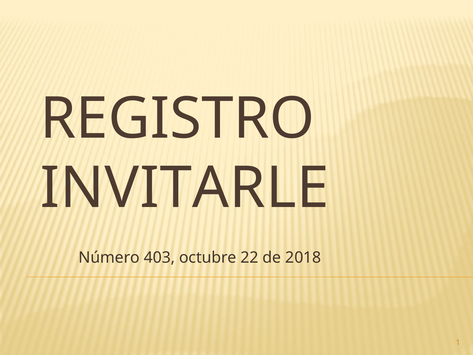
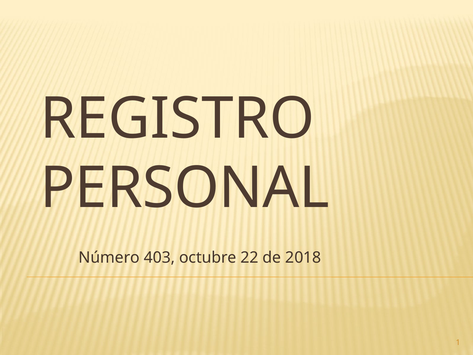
INVITARLE: INVITARLE -> PERSONAL
